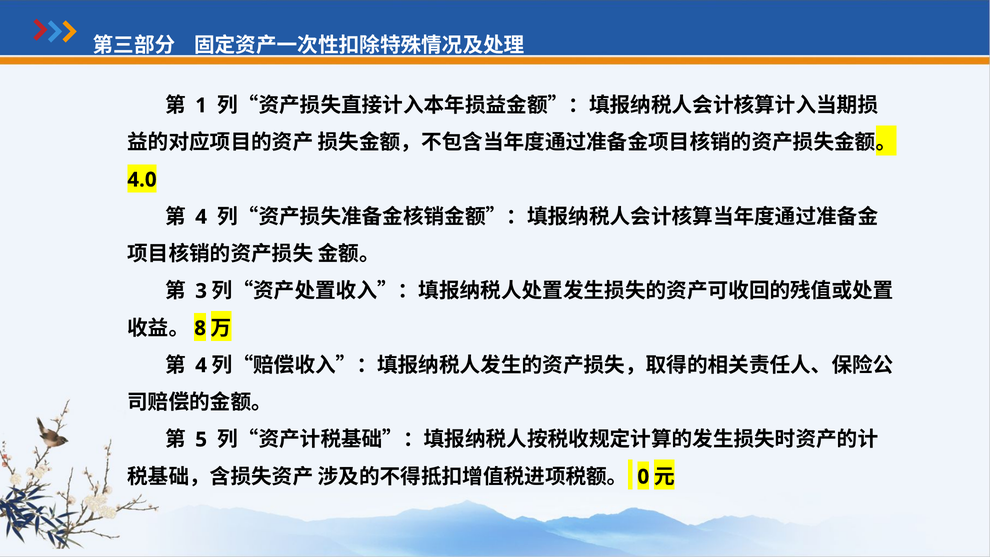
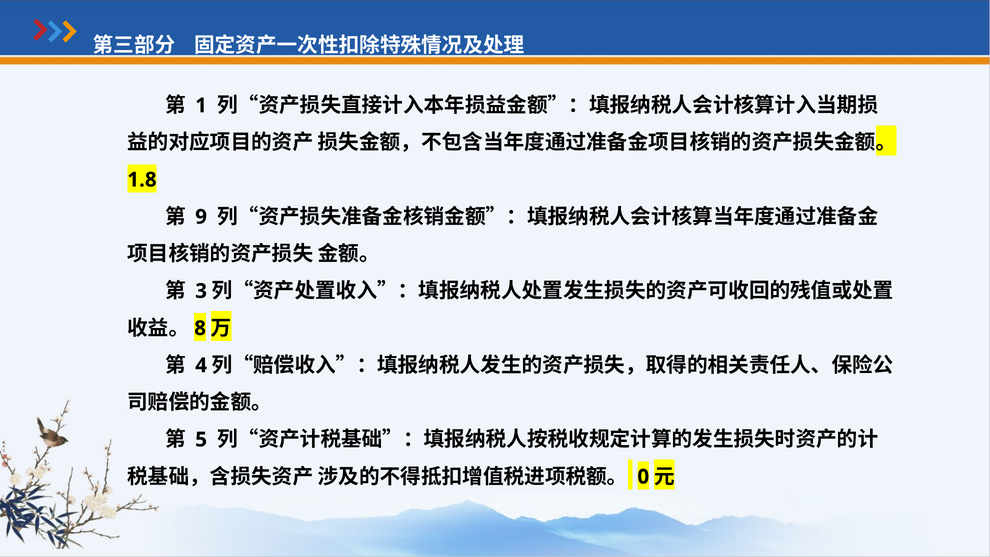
4.0: 4.0 -> 1.8
4 at (201, 217): 4 -> 9
